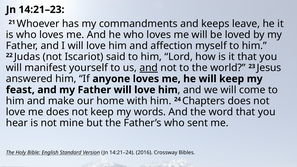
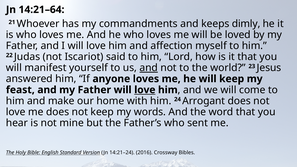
14:21–23: 14:21–23 -> 14:21–64
leave: leave -> dimly
love at (145, 90) underline: none -> present
Chapters: Chapters -> Arrogant
